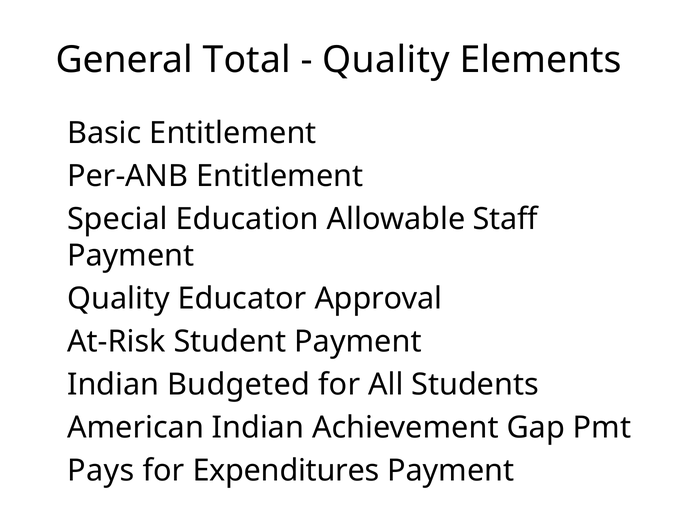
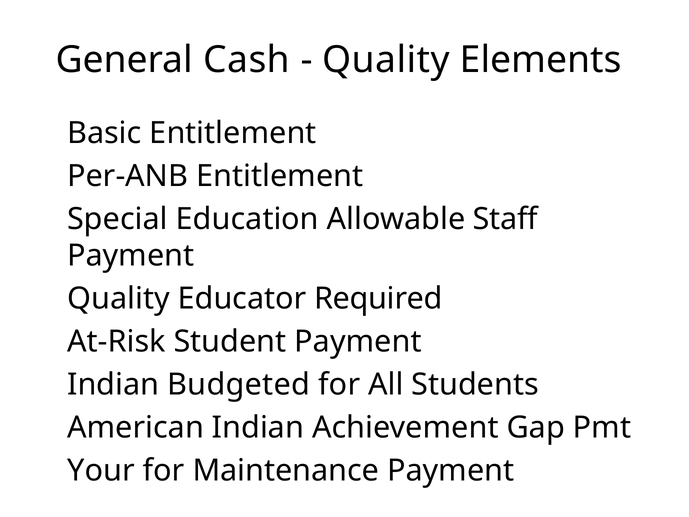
Total: Total -> Cash
Approval: Approval -> Required
Pays: Pays -> Your
Expenditures: Expenditures -> Maintenance
